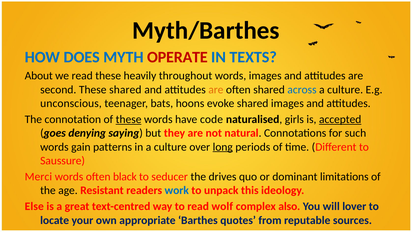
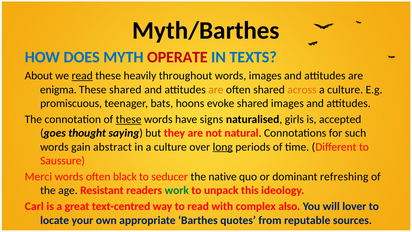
read at (82, 76) underline: none -> present
second: second -> enigma
across colour: blue -> orange
unconscious: unconscious -> promiscuous
code: code -> signs
accepted underline: present -> none
denying: denying -> thought
patterns: patterns -> abstract
drives: drives -> native
limitations: limitations -> refreshing
work colour: blue -> green
Else: Else -> Carl
wolf: wolf -> with
